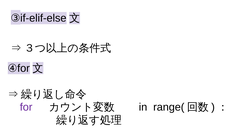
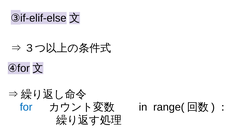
for colour: purple -> blue
